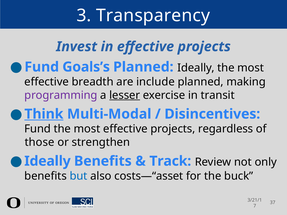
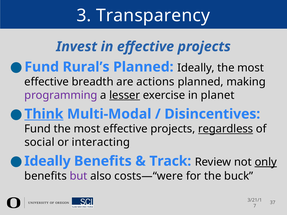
Goals’s: Goals’s -> Rural’s
include: include -> actions
transit: transit -> planet
regardless underline: none -> present
those: those -> social
strengthen: strengthen -> interacting
only underline: none -> present
but colour: blue -> purple
costs—“asset: costs—“asset -> costs—“were
